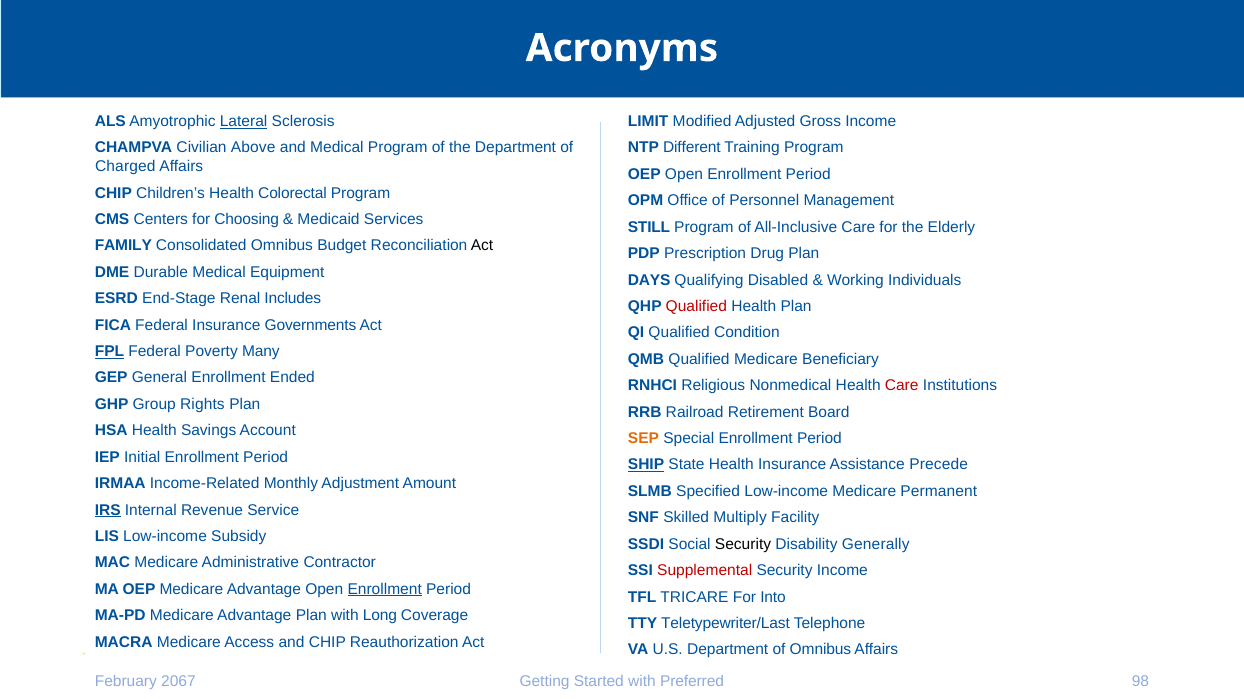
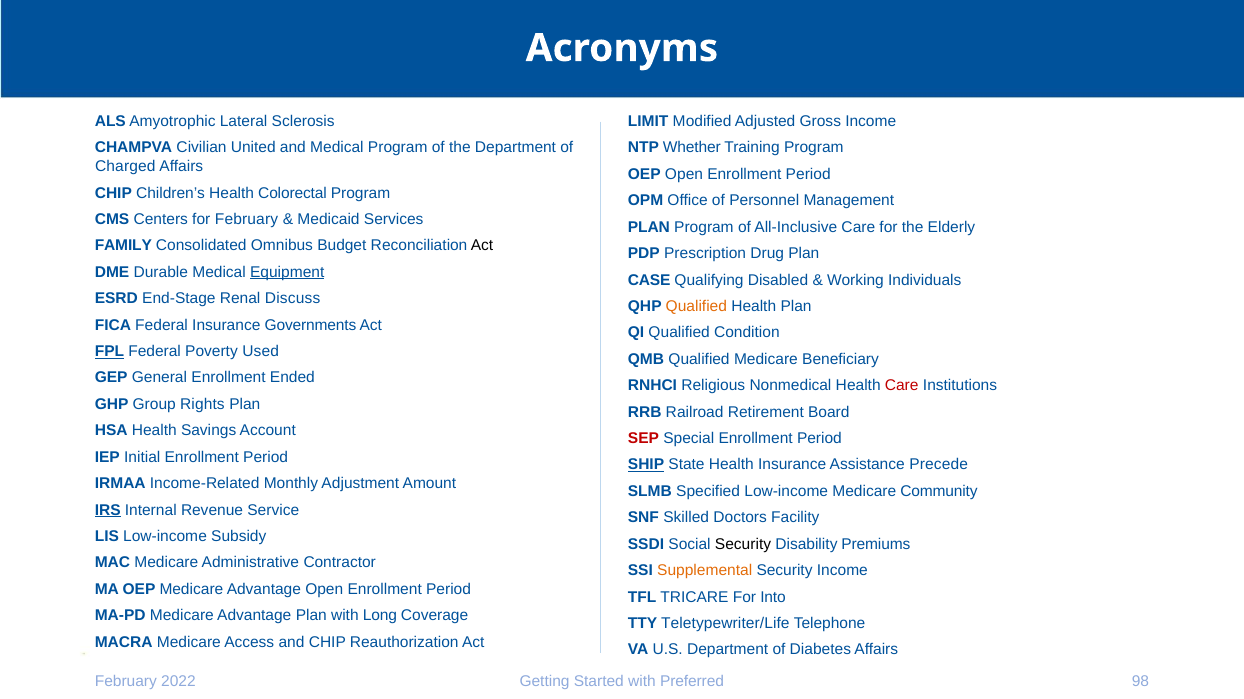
Lateral underline: present -> none
Above: Above -> United
Different: Different -> Whether
for Choosing: Choosing -> February
STILL at (649, 227): STILL -> PLAN
Equipment underline: none -> present
DAYS: DAYS -> CASE
Includes: Includes -> Discuss
Qualified at (696, 307) colour: red -> orange
Many: Many -> Used
SEP colour: orange -> red
Permanent: Permanent -> Community
Multiply: Multiply -> Doctors
Generally: Generally -> Premiums
Supplemental colour: red -> orange
Enrollment at (385, 590) underline: present -> none
Teletypewriter/Last: Teletypewriter/Last -> Teletypewriter/Life
of Omnibus: Omnibus -> Diabetes
2067: 2067 -> 2022
